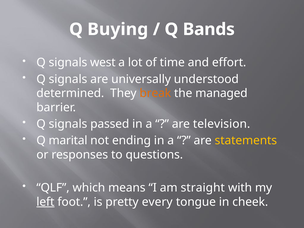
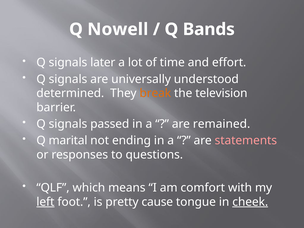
Buying: Buying -> Nowell
west: west -> later
managed: managed -> television
television: television -> remained
statements colour: yellow -> pink
straight: straight -> comfort
every: every -> cause
cheek underline: none -> present
